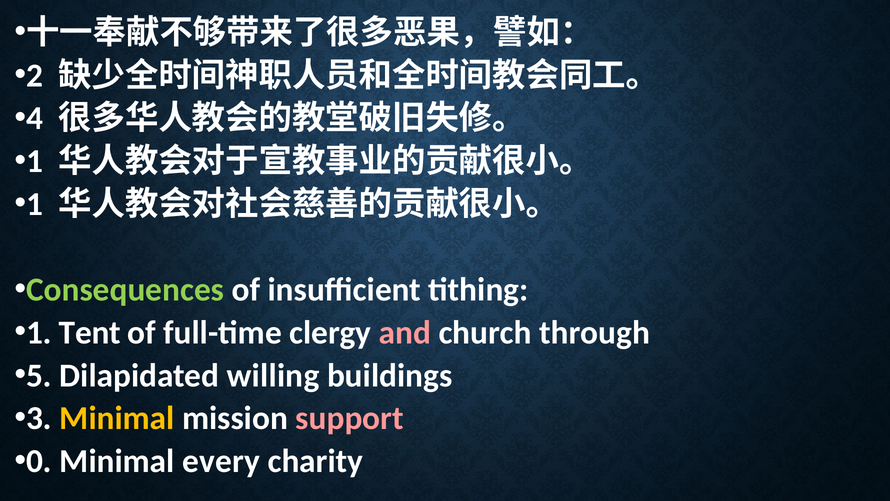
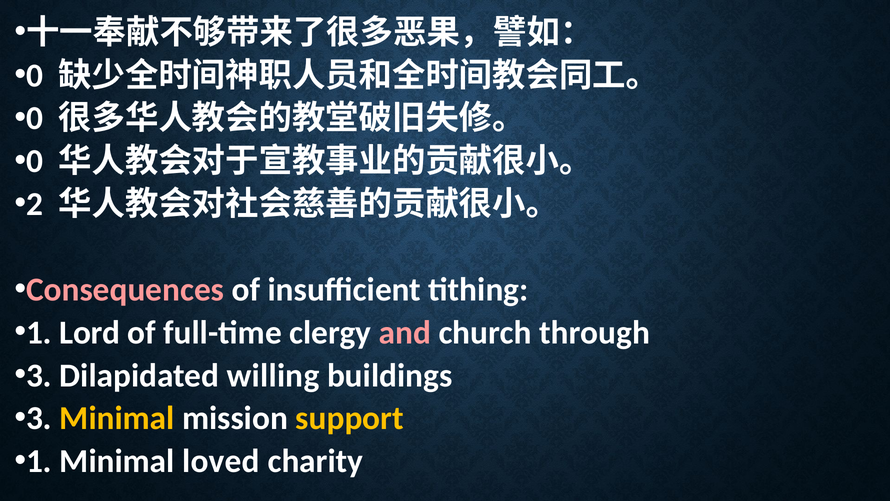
2 at (35, 75): 2 -> 0
4 at (35, 118): 4 -> 0
1 at (35, 161): 1 -> 0
1 at (35, 204): 1 -> 2
Consequences colour: light green -> pink
Tent: Tent -> Lord
5 at (39, 375): 5 -> 3
support colour: pink -> yellow
0 at (39, 461): 0 -> 1
every: every -> loved
